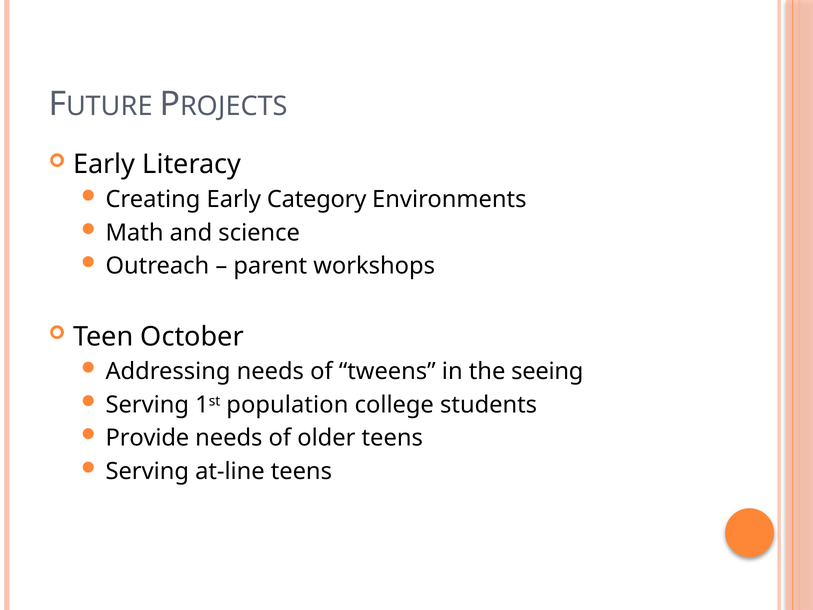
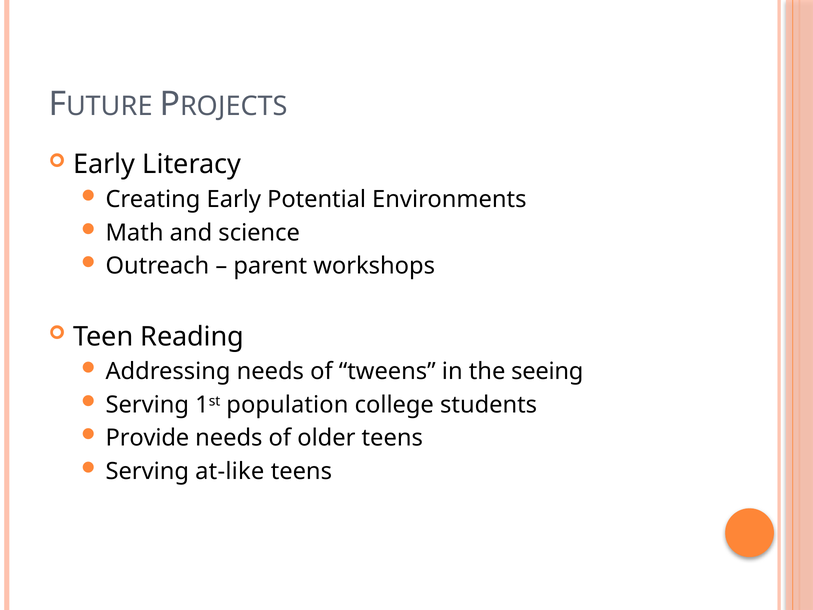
Category: Category -> Potential
October: October -> Reading
at-line: at-line -> at-like
